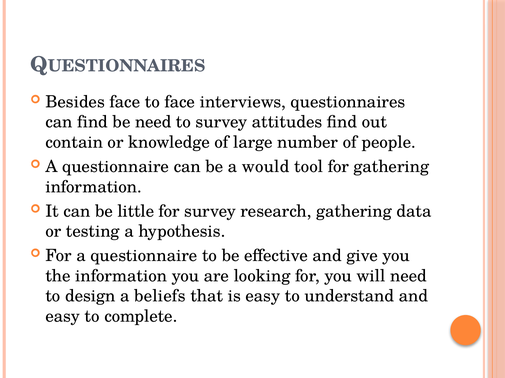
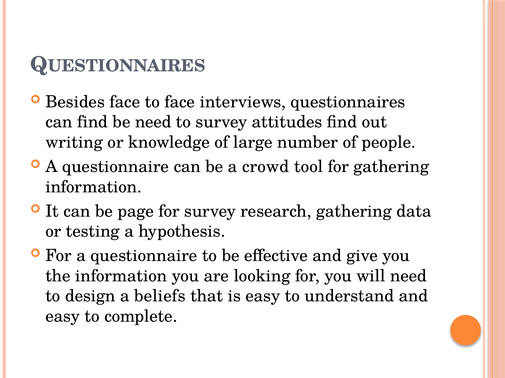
contain: contain -> writing
would: would -> crowd
little: little -> page
